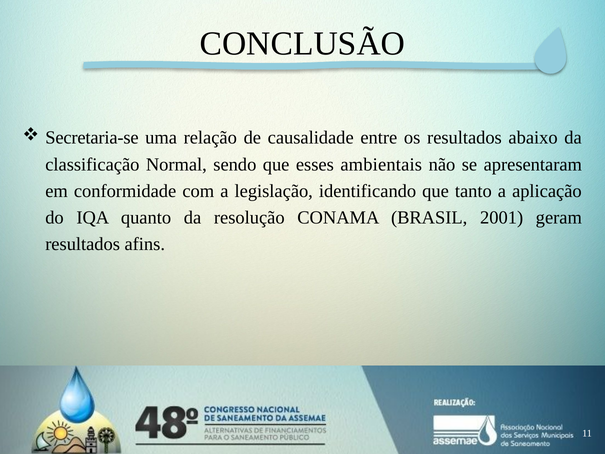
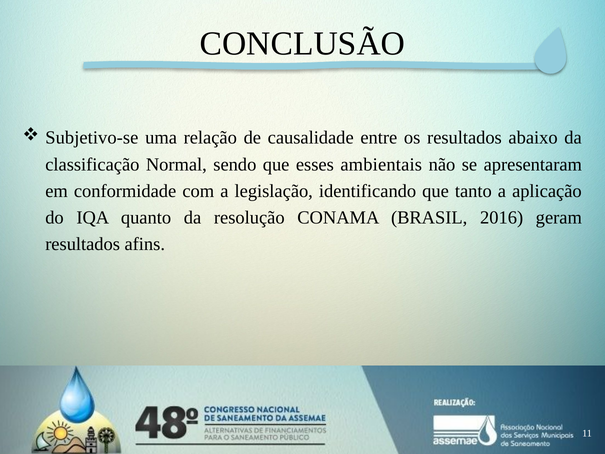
Secretaria-se: Secretaria-se -> Subjetivo-se
2001: 2001 -> 2016
